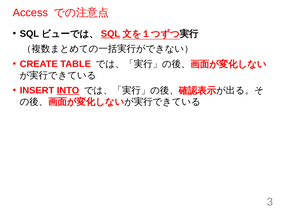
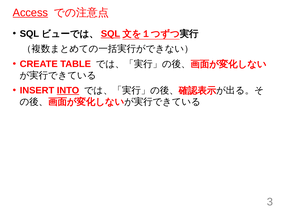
Access underline: none -> present
